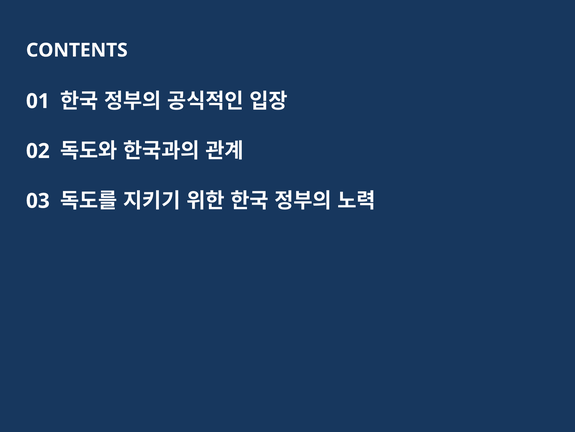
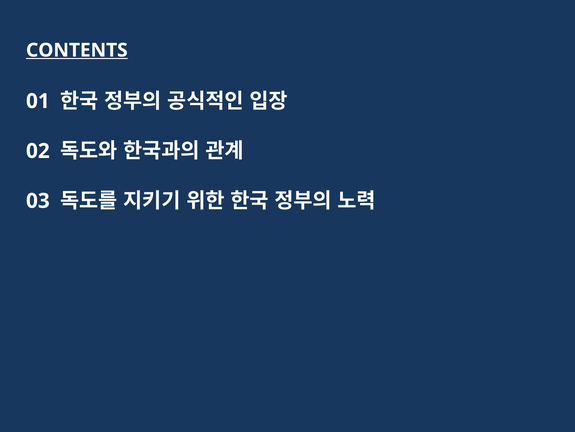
CONTENTS underline: none -> present
